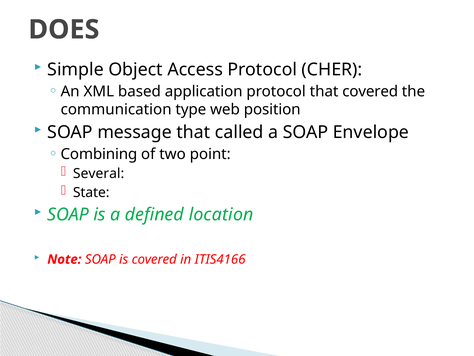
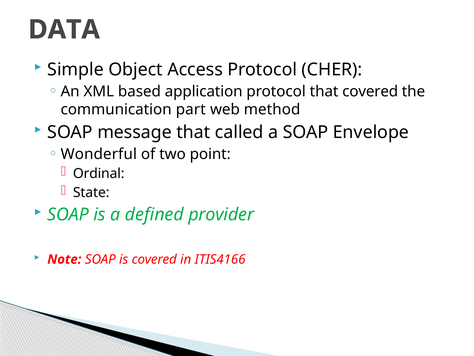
DOES: DOES -> DATA
type: type -> part
position: position -> method
Combining: Combining -> Wonderful
Several: Several -> Ordinal
location: location -> provider
